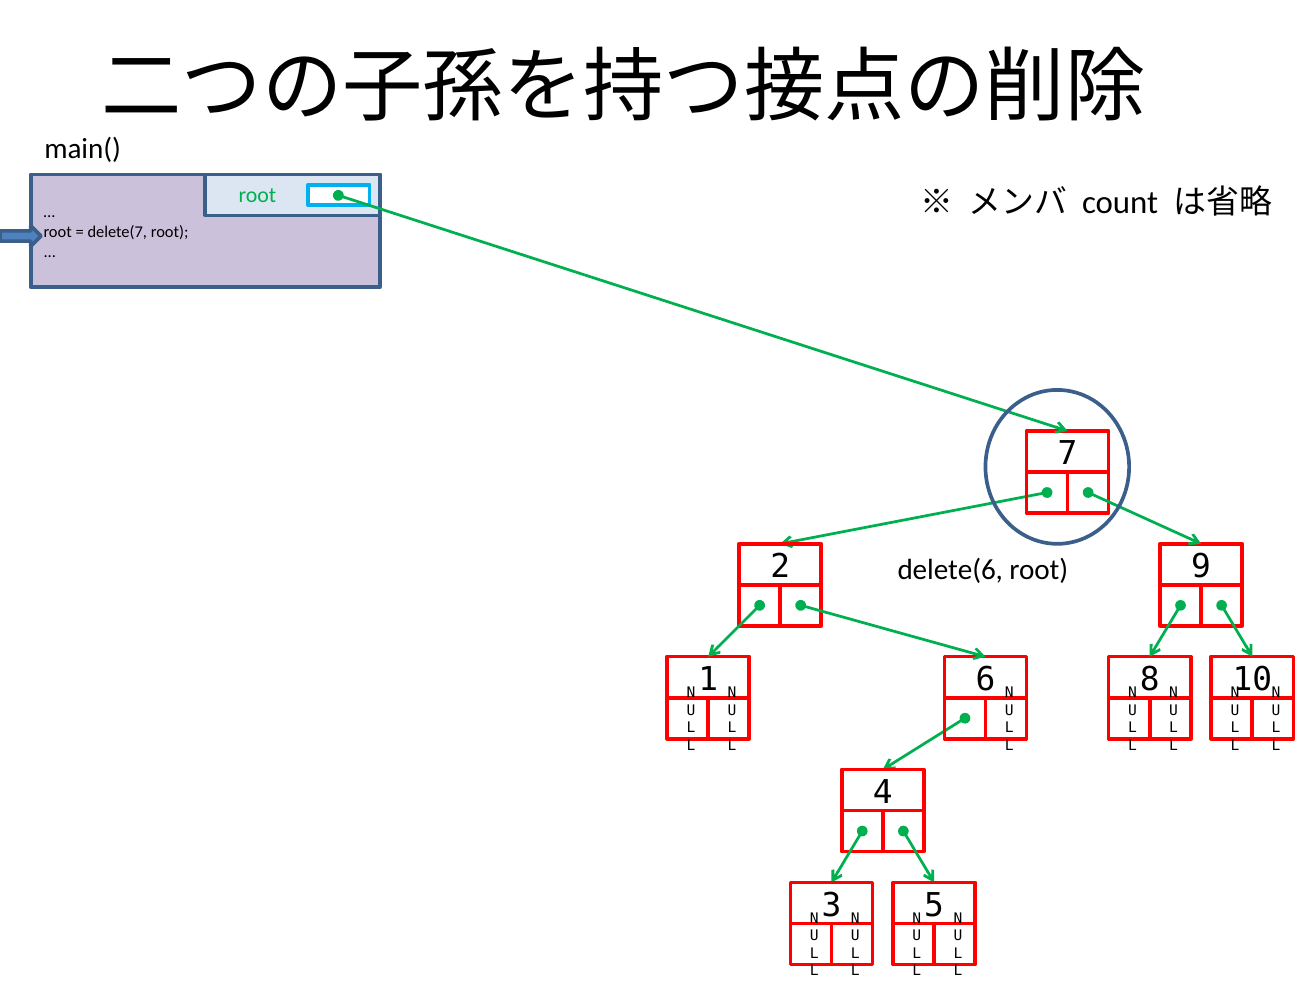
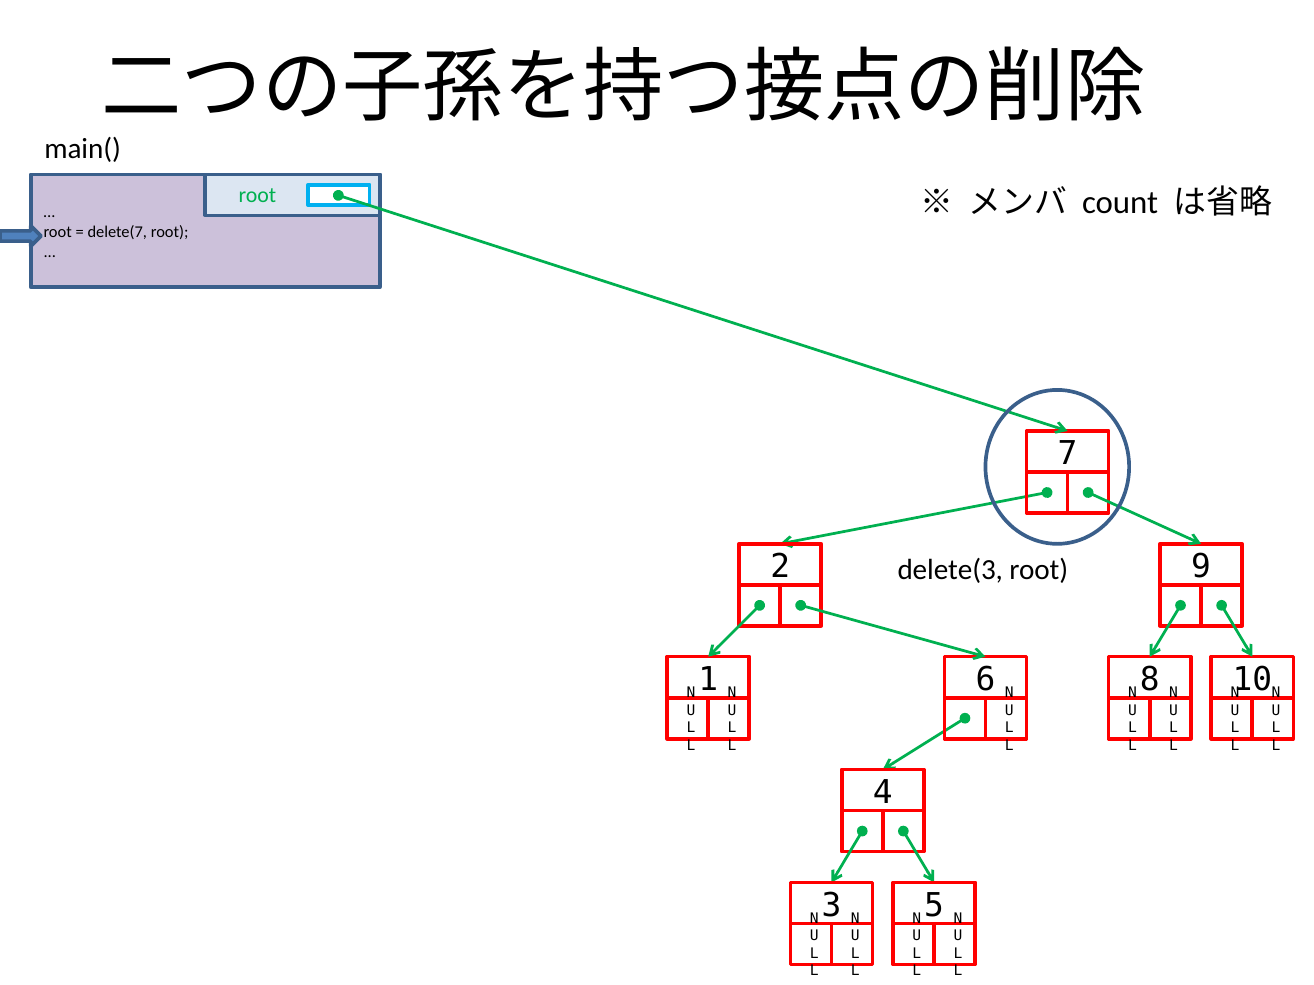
delete(6: delete(6 -> delete(3
